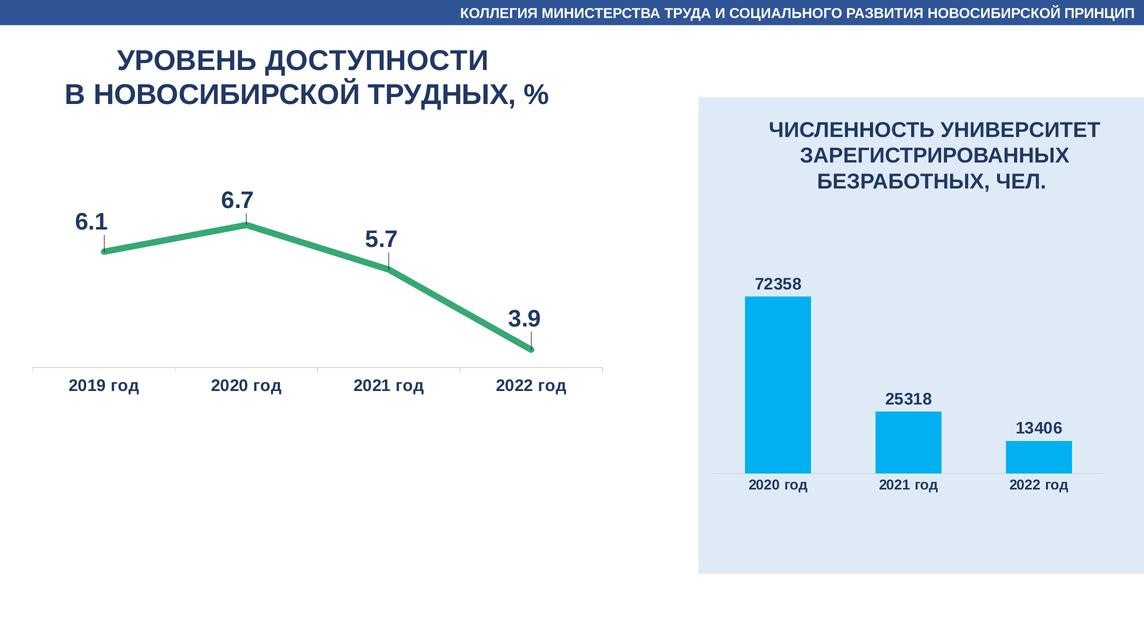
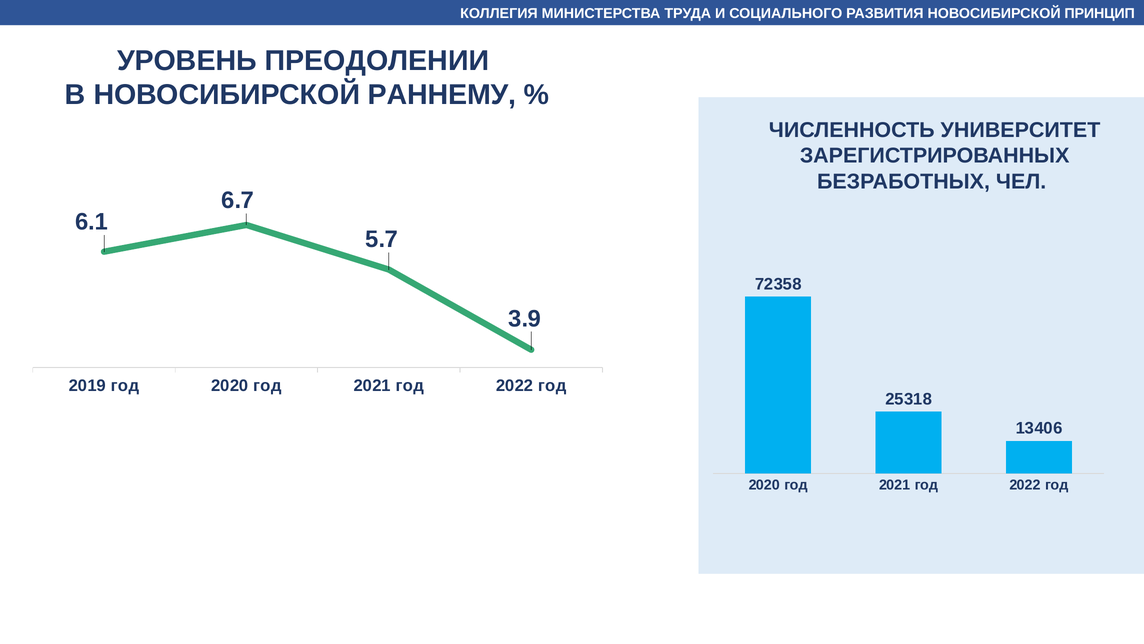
ДОСТУПНОСТИ: ДОСТУПНОСТИ -> ПРЕОДОЛЕНИИ
ТРУДНЫХ: ТРУДНЫХ -> РАННЕМУ
